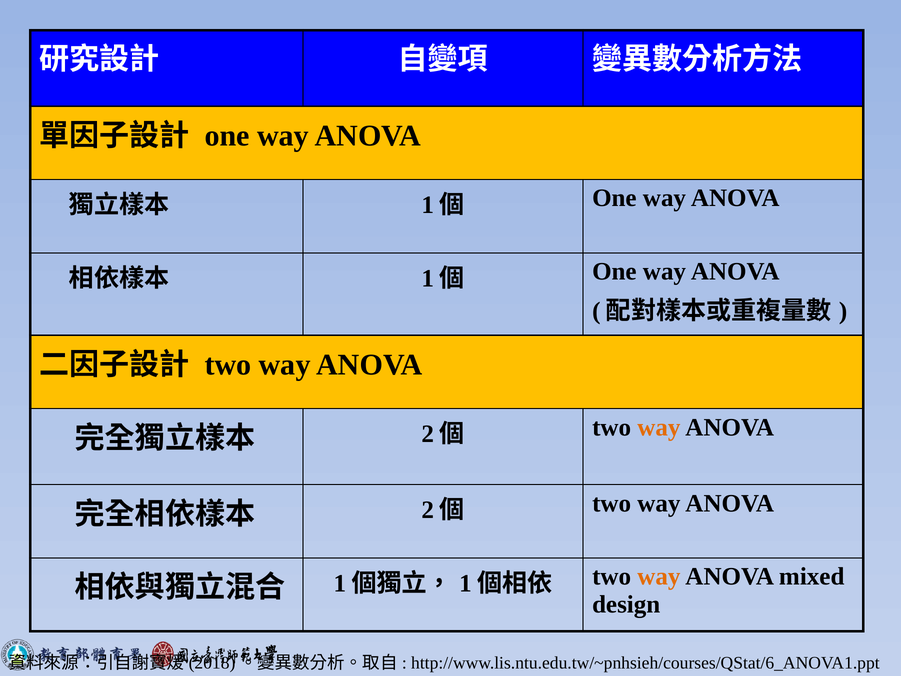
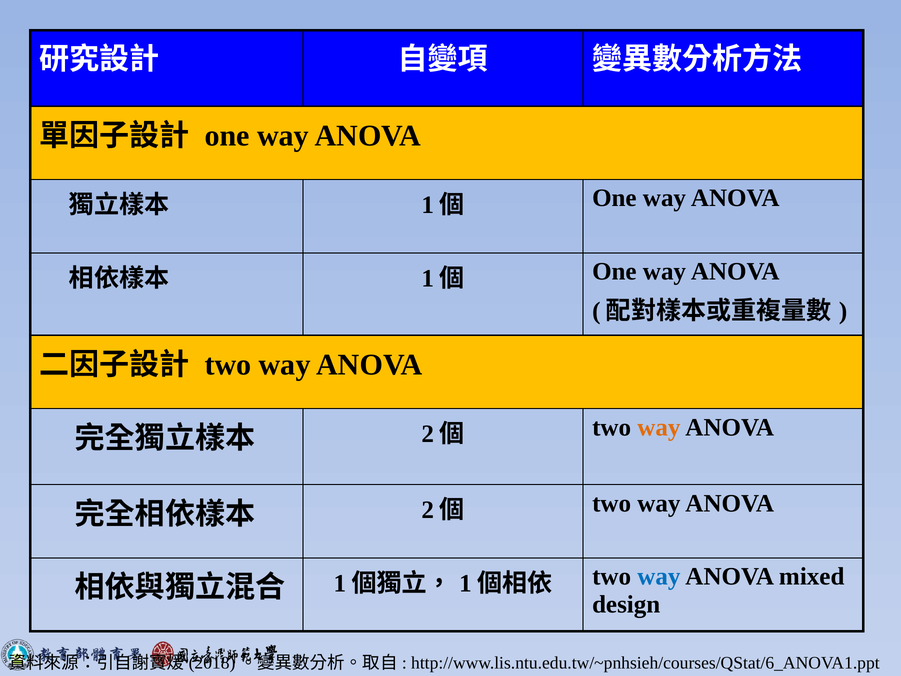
way at (659, 576) colour: orange -> blue
